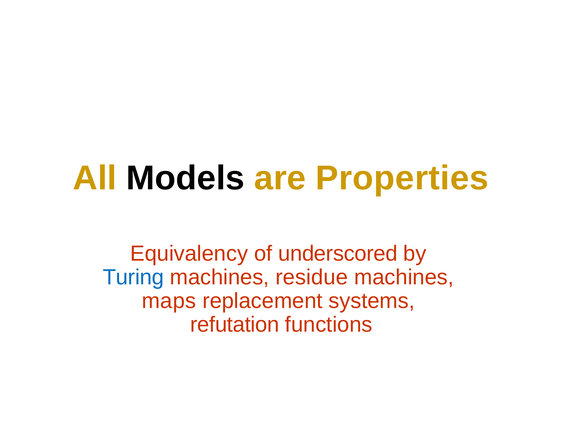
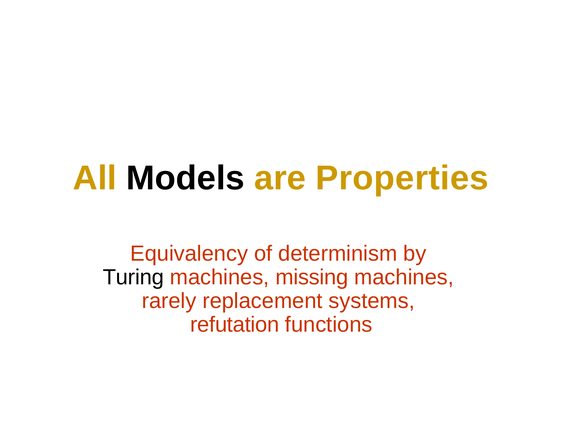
underscored: underscored -> determinism
Turing colour: blue -> black
residue: residue -> missing
maps: maps -> rarely
